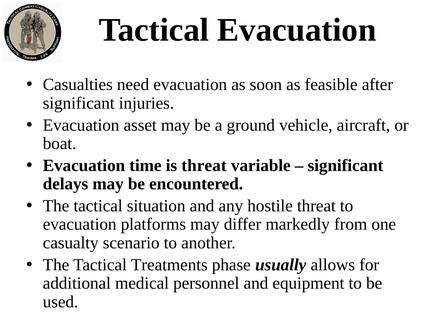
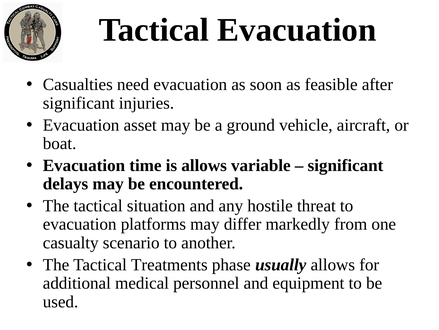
is threat: threat -> allows
